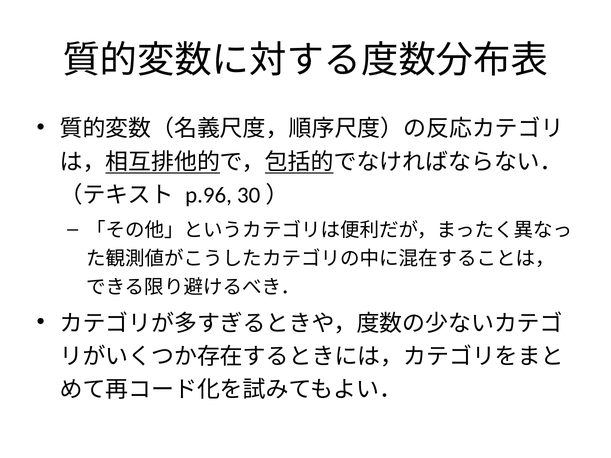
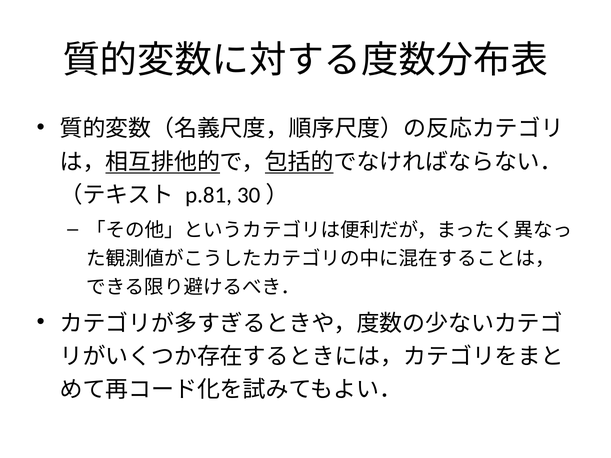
p.96: p.96 -> p.81
